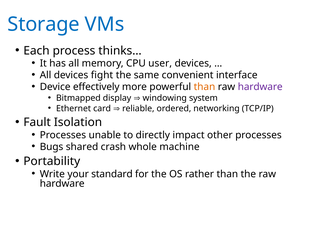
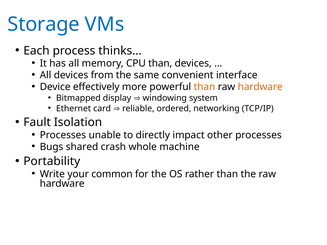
CPU user: user -> than
fight: fight -> from
hardware at (260, 87) colour: purple -> orange
standard: standard -> common
